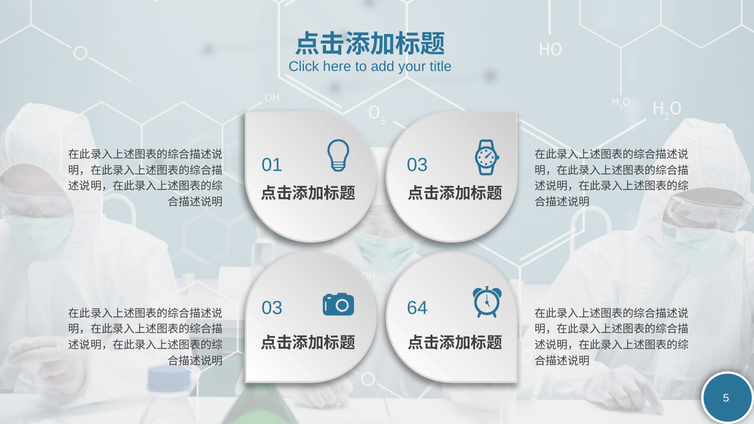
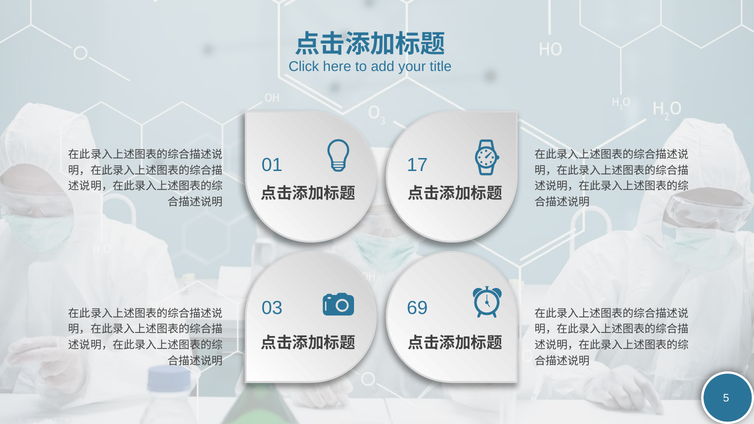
01 03: 03 -> 17
64: 64 -> 69
